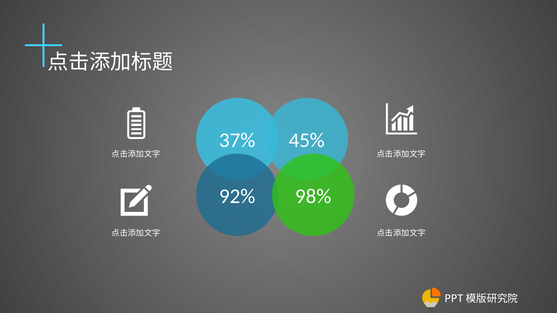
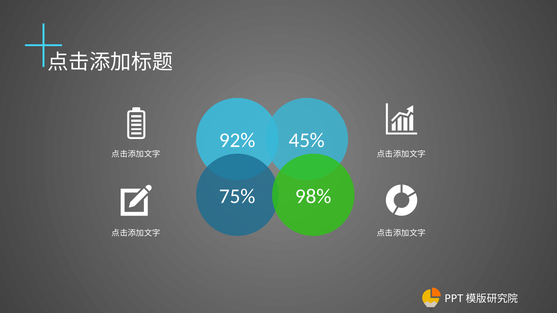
37%: 37% -> 92%
92%: 92% -> 75%
